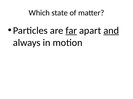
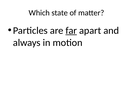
and underline: present -> none
